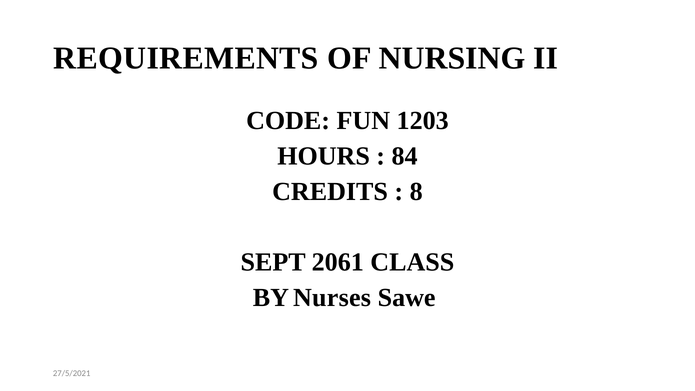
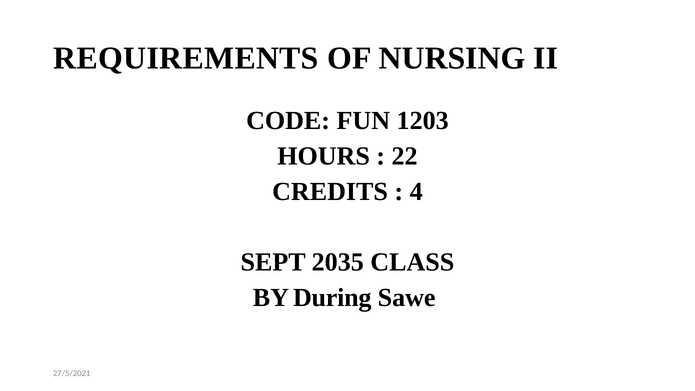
84: 84 -> 22
8: 8 -> 4
2061: 2061 -> 2035
Nurses: Nurses -> During
